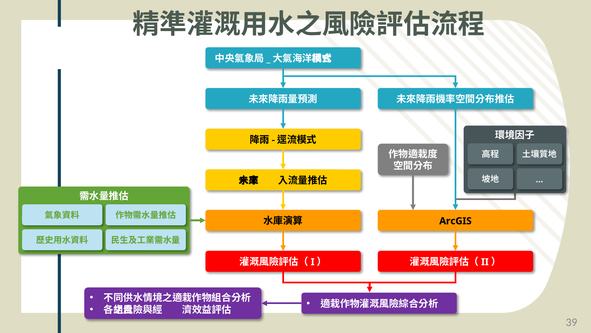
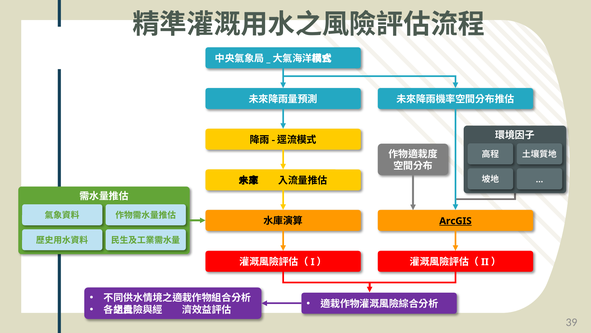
ArcGIS underline: none -> present
